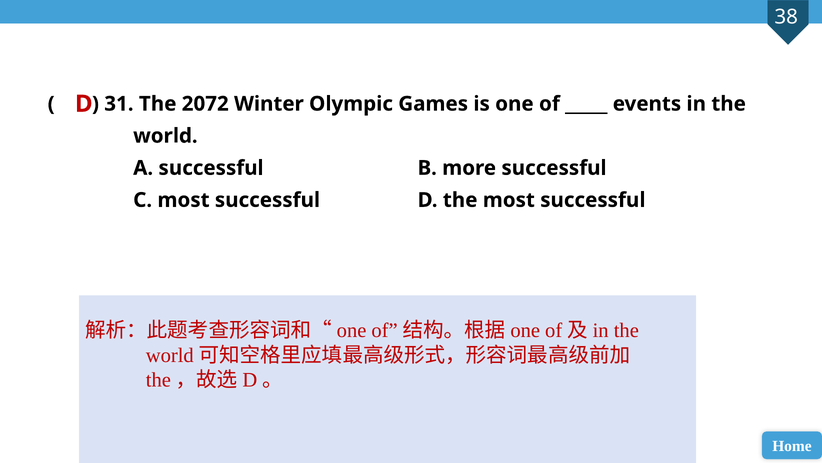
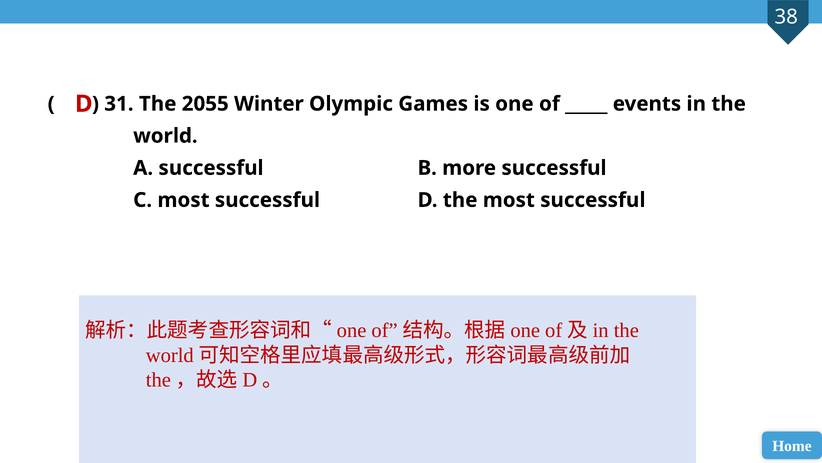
2072: 2072 -> 2055
